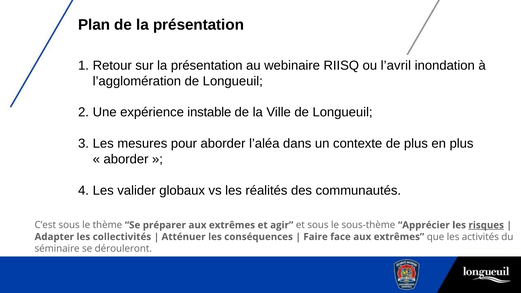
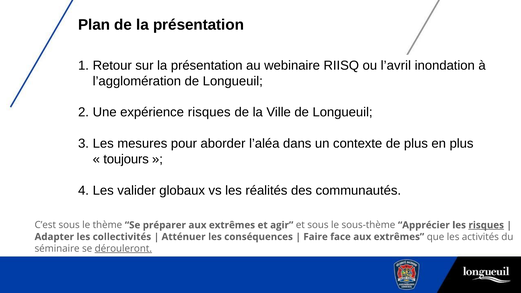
expérience instable: instable -> risques
aborder at (126, 159): aborder -> toujours
dérouleront underline: none -> present
